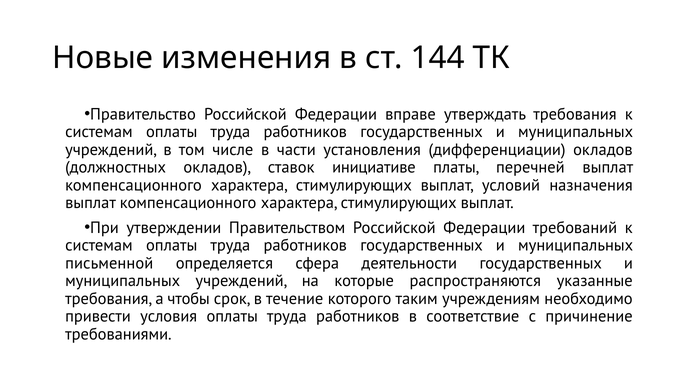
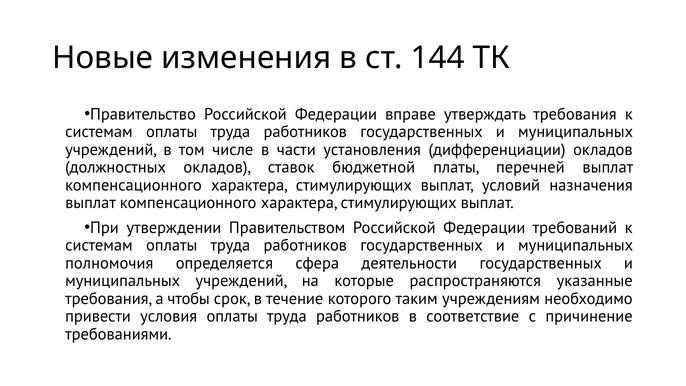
инициативе: инициативе -> бюджетной
письменной: письменной -> полномочия
